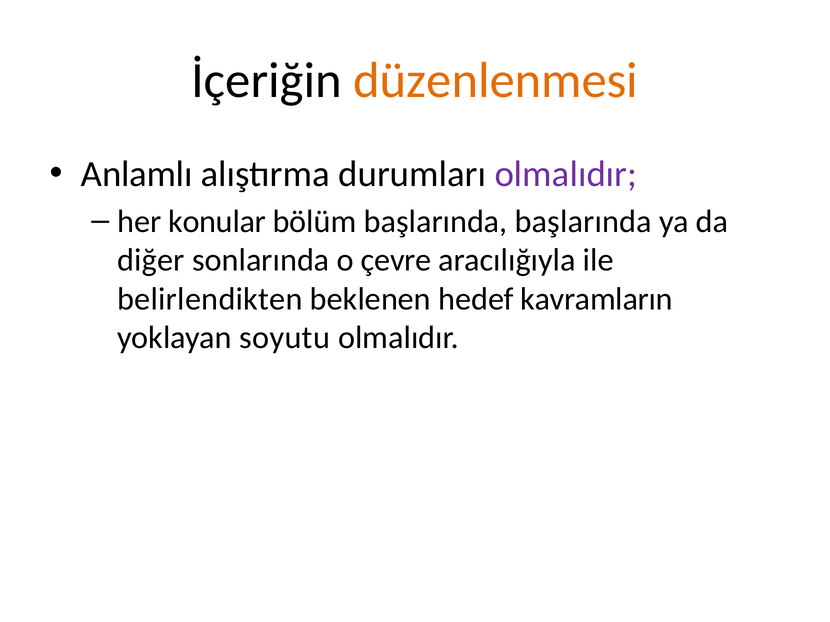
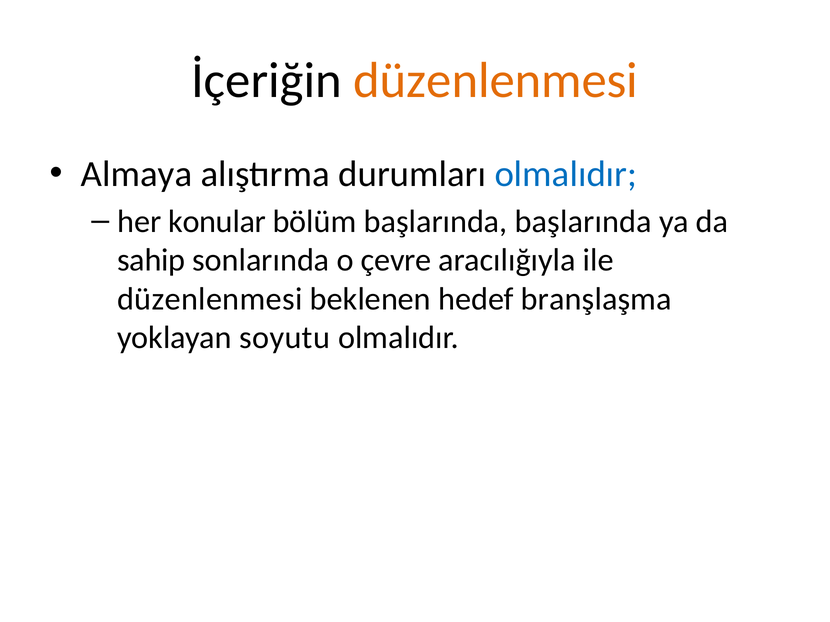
Anlamlı: Anlamlı -> Almaya
olmalıdır at (566, 174) colour: purple -> blue
diğer: diğer -> sahip
belirlendikten at (210, 299): belirlendikten -> düzenlenmesi
kavramların: kavramların -> branşlaşma
